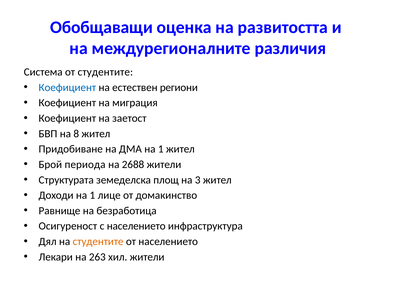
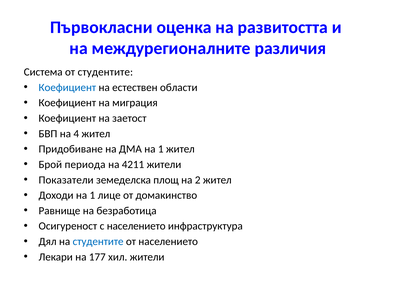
Обобщаващи: Обобщаващи -> Първокласни
региони: региони -> области
8: 8 -> 4
2688: 2688 -> 4211
Структурата: Структурата -> Показатели
3: 3 -> 2
студентите at (98, 241) colour: orange -> blue
263: 263 -> 177
